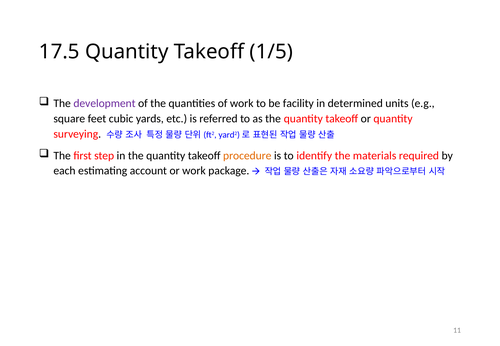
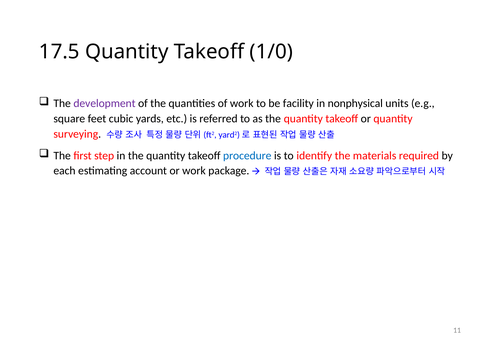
1/5: 1/5 -> 1/0
determined: determined -> nonphysical
procedure colour: orange -> blue
